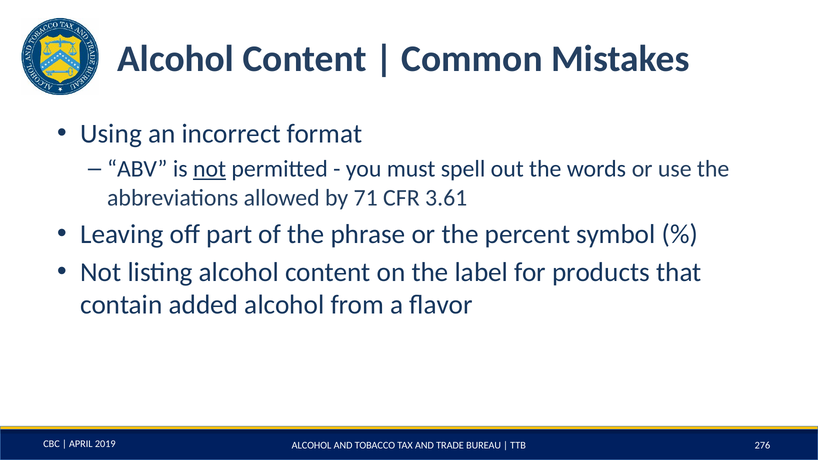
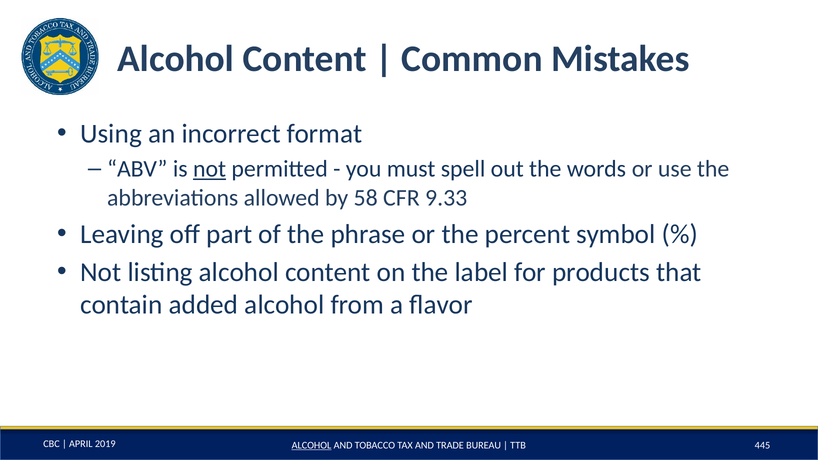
71: 71 -> 58
3.61: 3.61 -> 9.33
ALCOHOL at (312, 445) underline: none -> present
276: 276 -> 445
